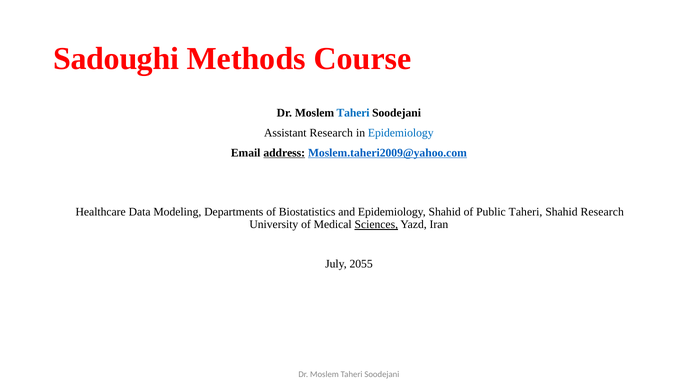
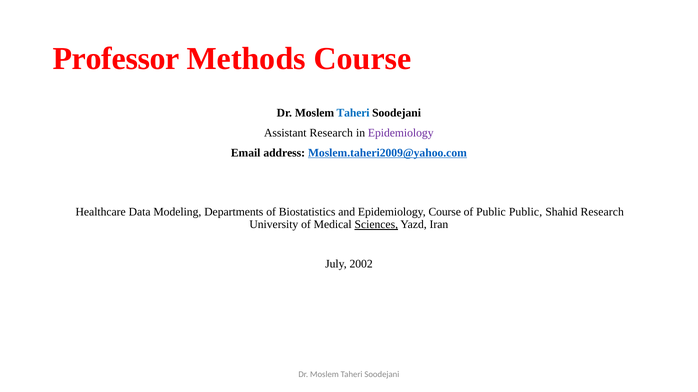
Sadoughi: Sadoughi -> Professor
Epidemiology at (401, 133) colour: blue -> purple
address underline: present -> none
Epidemiology Shahid: Shahid -> Course
Public Taheri: Taheri -> Public
2055: 2055 -> 2002
